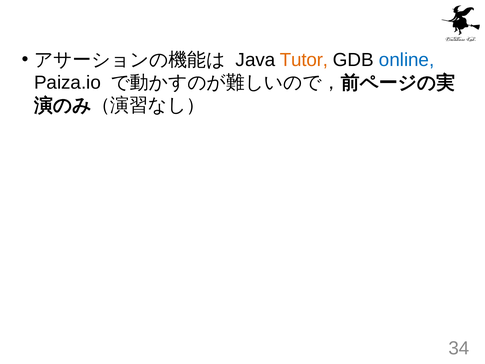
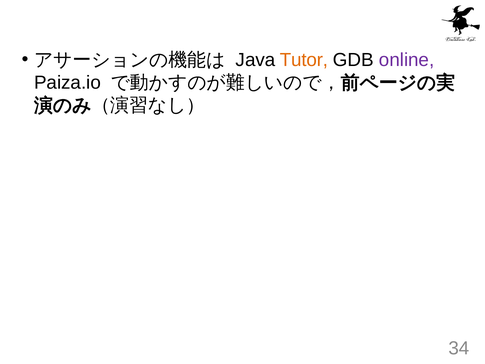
online colour: blue -> purple
